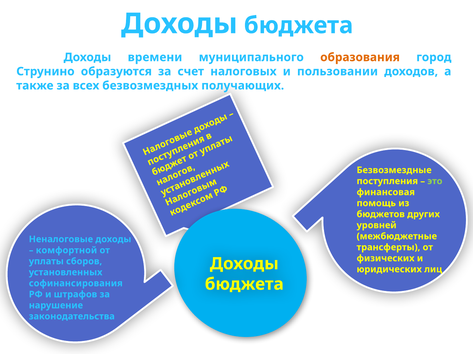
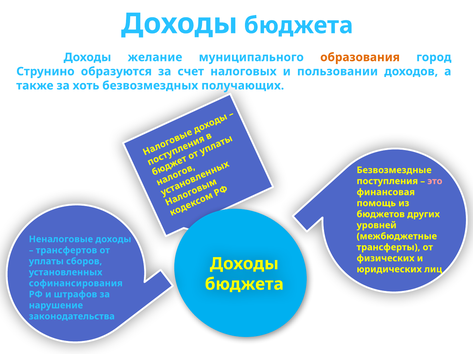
времени: времени -> желание
всех: всех -> хоть
это colour: light green -> pink
комфортной: комфортной -> трансфертов
